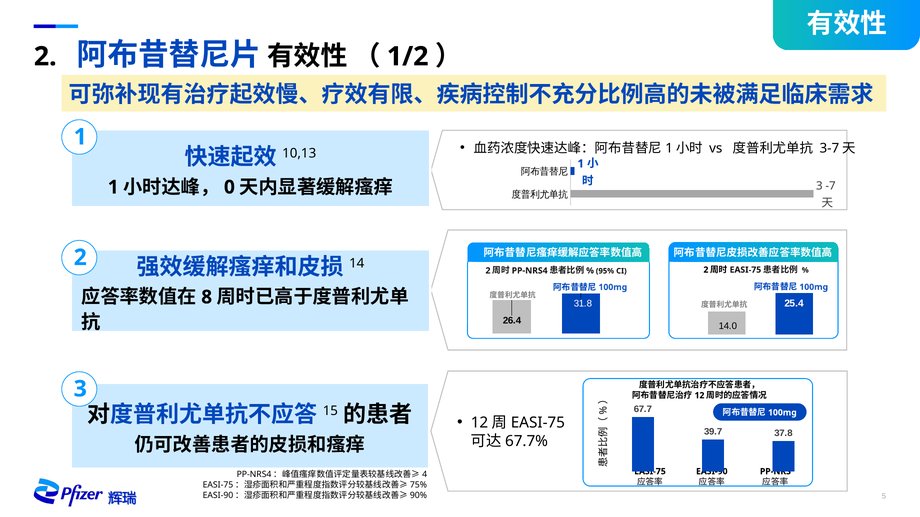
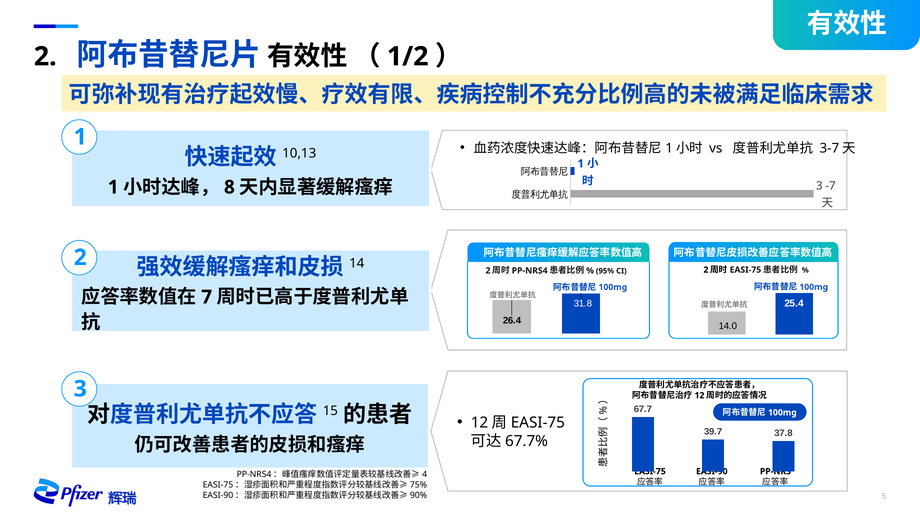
0: 0 -> 8
8: 8 -> 7
